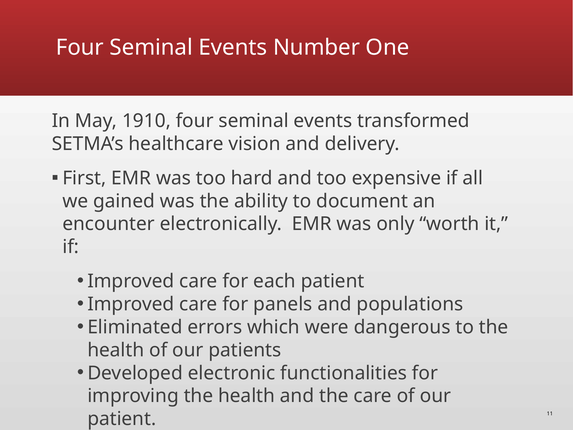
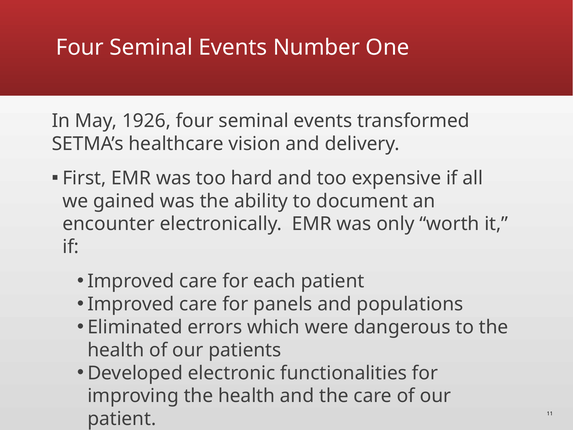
1910: 1910 -> 1926
